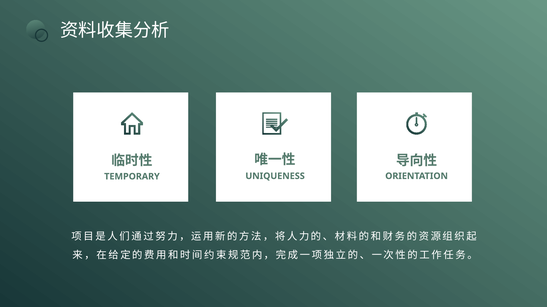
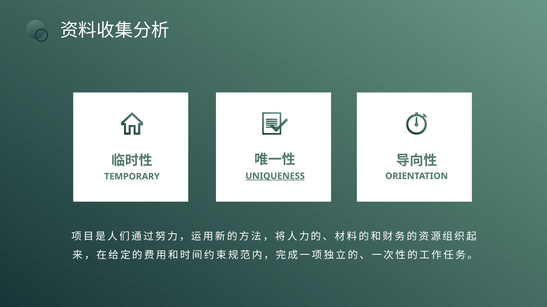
UNIQUENESS underline: none -> present
